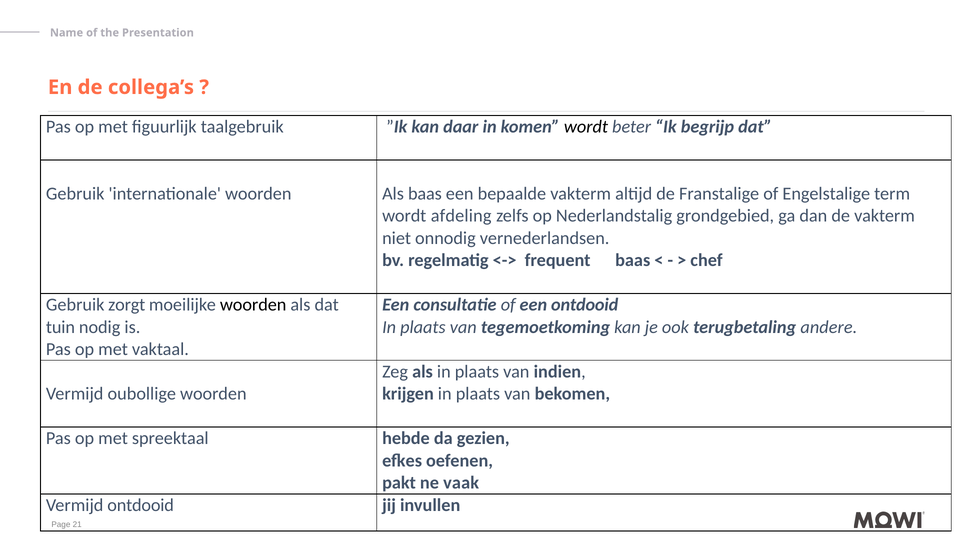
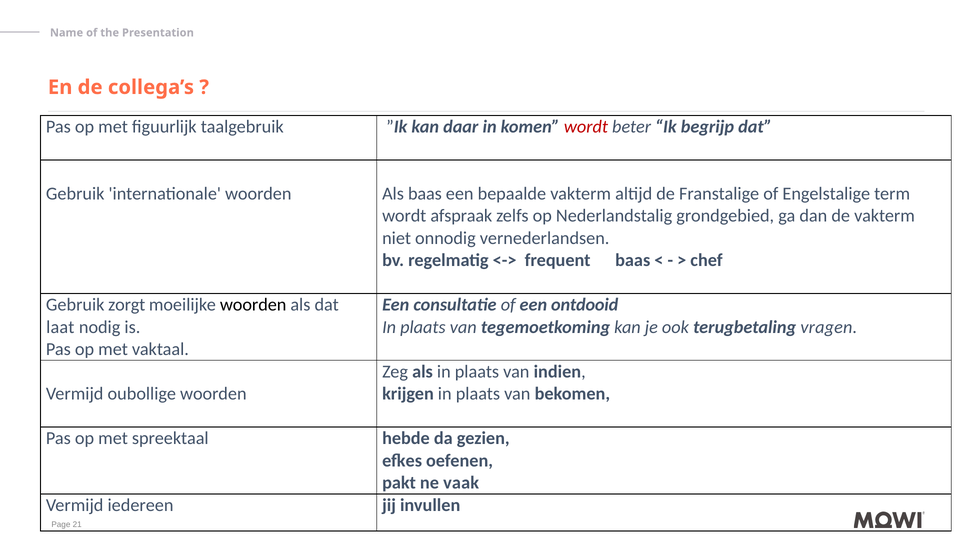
wordt at (586, 127) colour: black -> red
afdeling: afdeling -> afspraak
tuin: tuin -> laat
andere: andere -> vragen
Vermijd ontdooid: ontdooid -> iedereen
